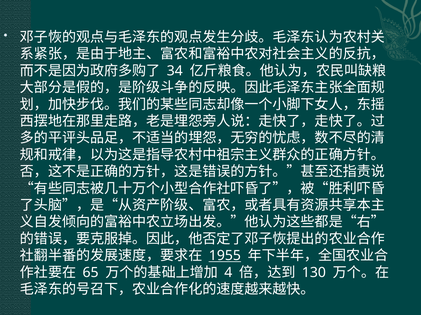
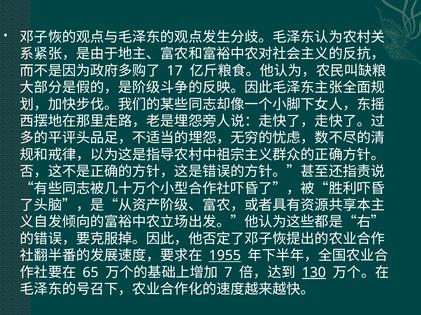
34: 34 -> 17
4: 4 -> 7
130 underline: none -> present
